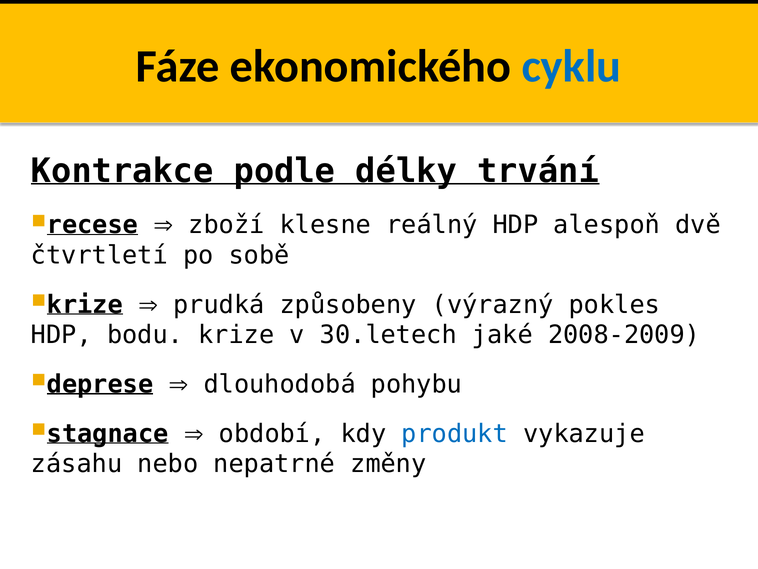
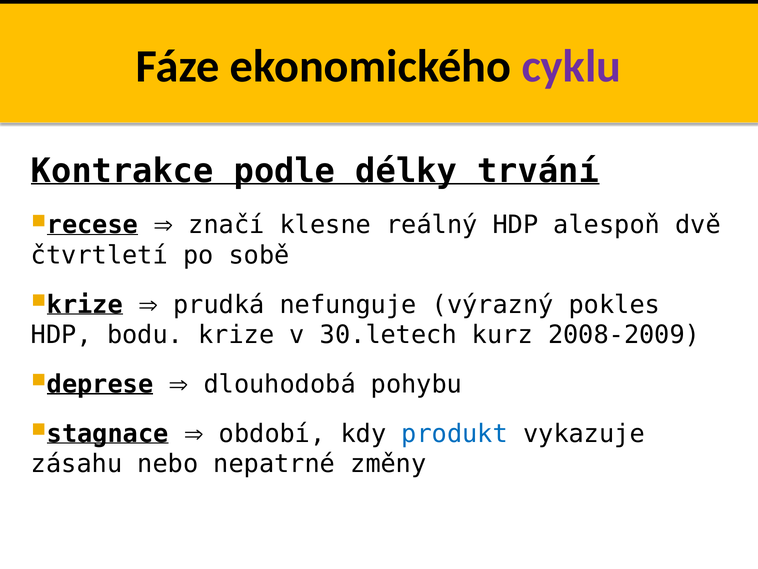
cyklu colour: blue -> purple
zboží: zboží -> značí
způsobeny: způsobeny -> nefunguje
jaké: jaké -> kurz
